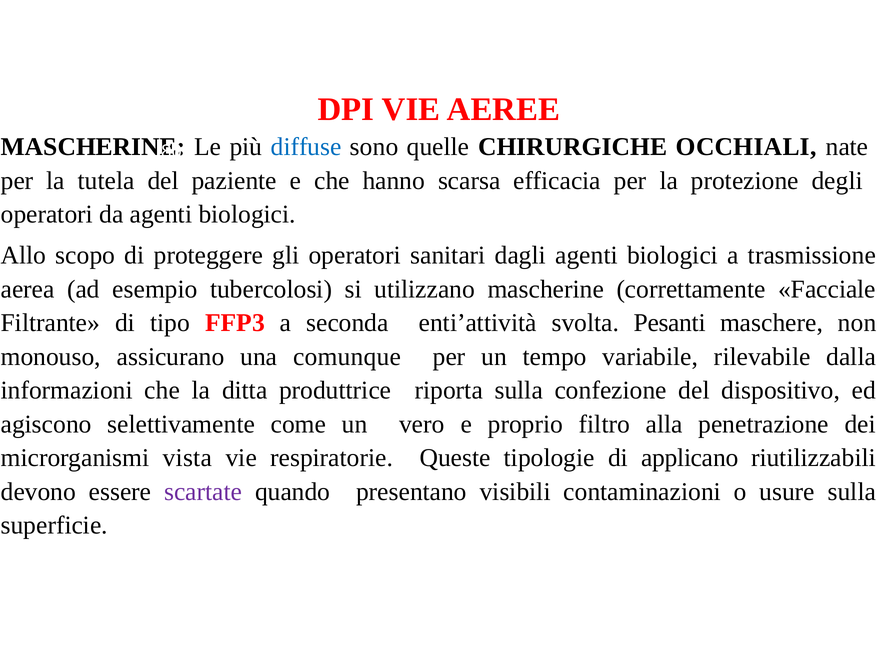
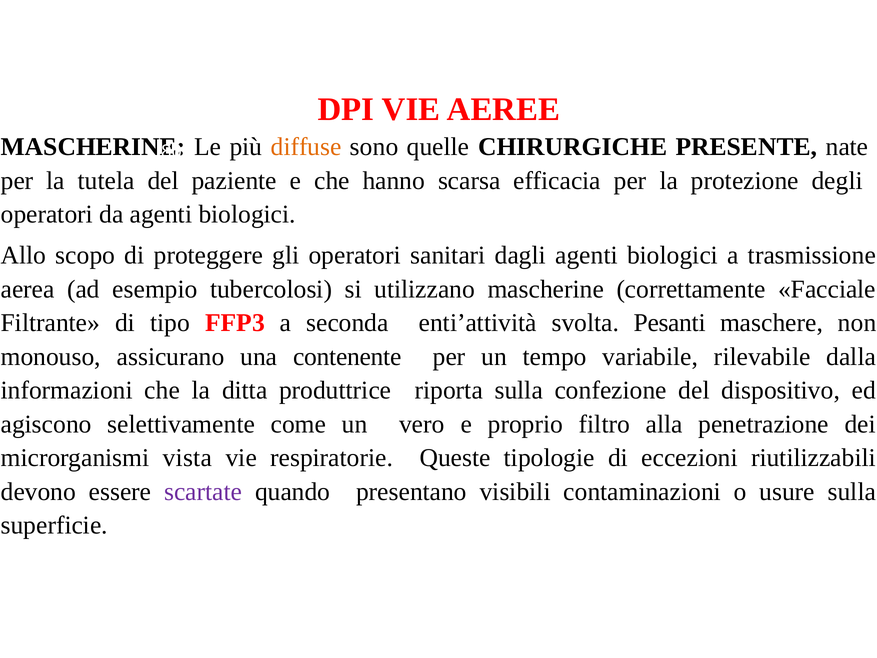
diffuse colour: blue -> orange
OCCHIALI: OCCHIALI -> PRESENTE
comunque: comunque -> contenente
applicano: applicano -> eccezioni
